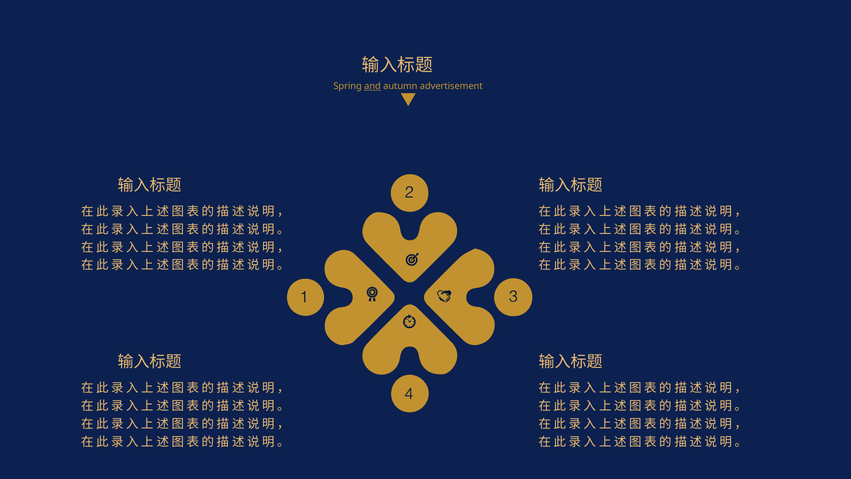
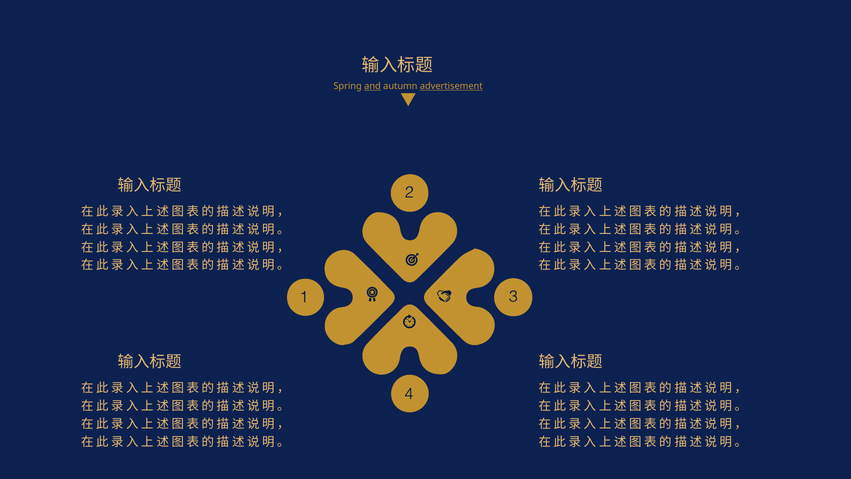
advertisement underline: none -> present
